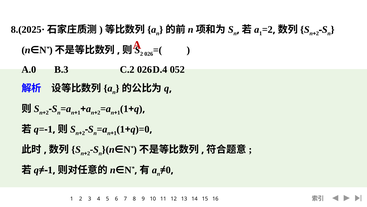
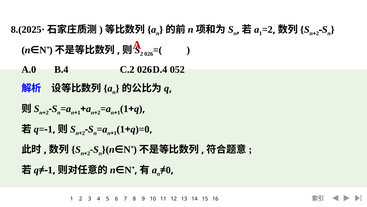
B.3: B.3 -> B.4
